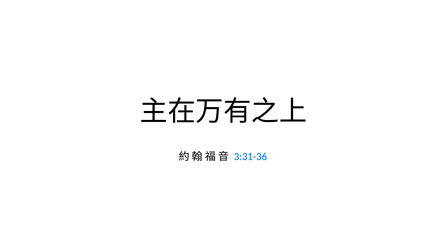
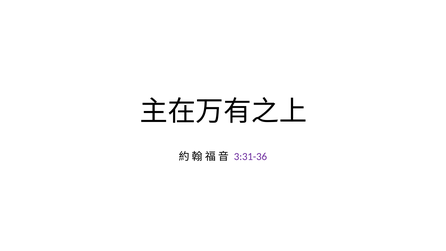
3:31-36 colour: blue -> purple
